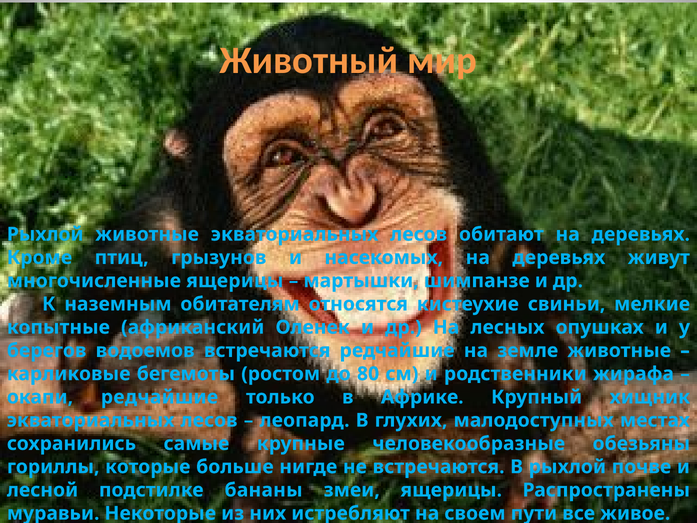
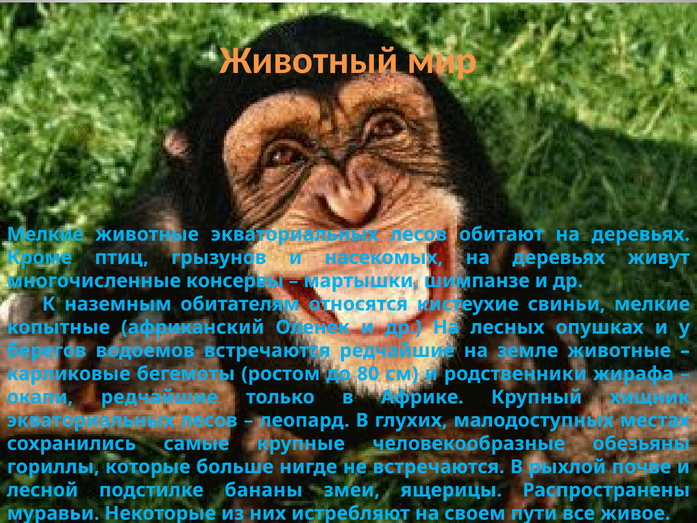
Рыхлой at (45, 234): Рыхлой -> Мелкие
многочисленные ящерицы: ящерицы -> консервы
